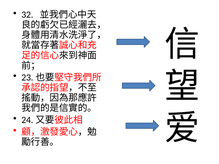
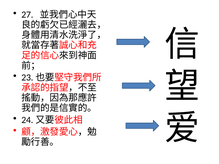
32: 32 -> 27
